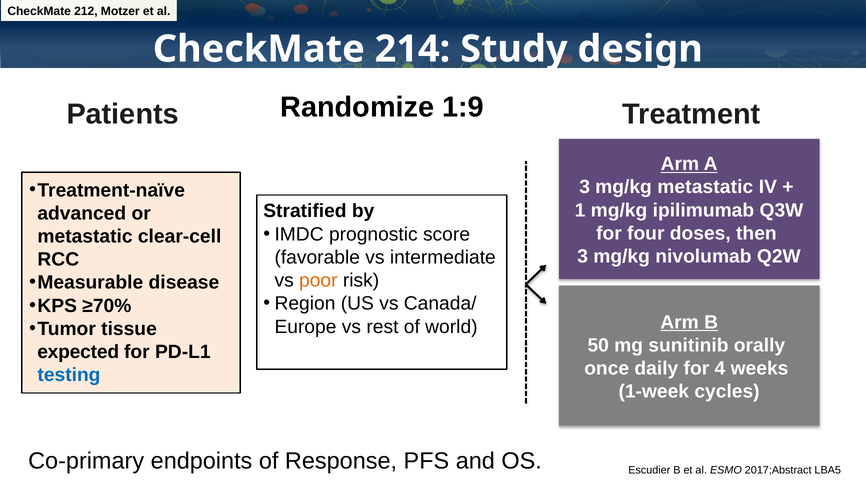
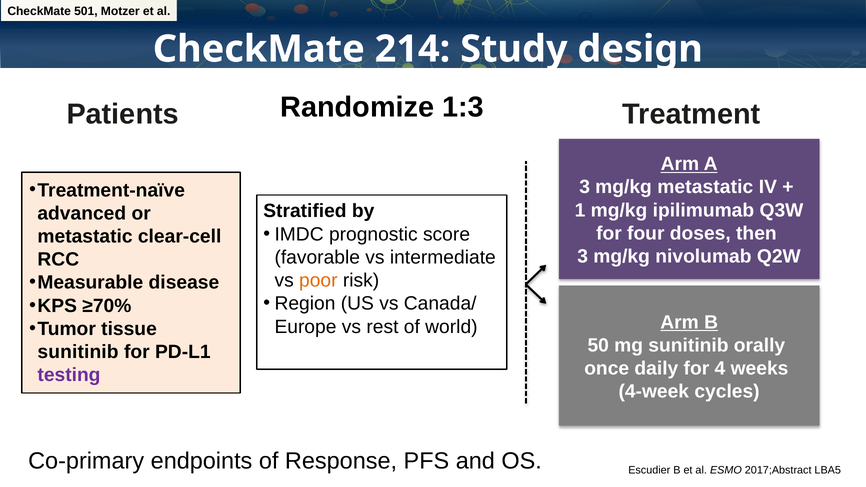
212: 212 -> 501
1:9: 1:9 -> 1:3
expected at (78, 352): expected -> sunitinib
testing colour: blue -> purple
1-week: 1-week -> 4-week
